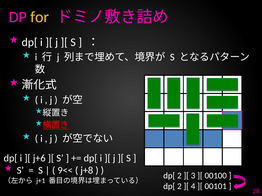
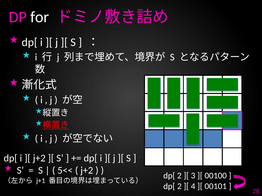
for colour: yellow -> white
j+6 at (39, 159): j+6 -> j+2
9<<: 9<< -> 5<<
j+8 at (87, 171): j+8 -> j+2
